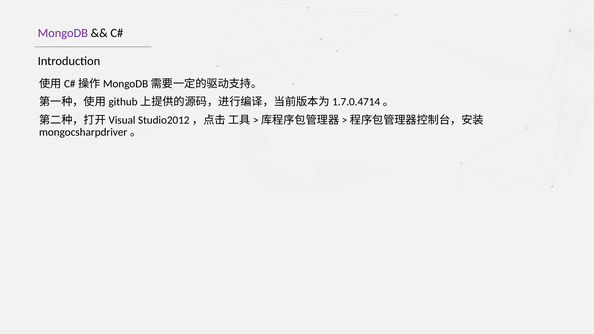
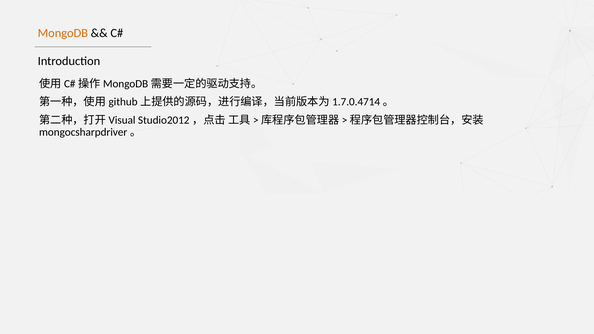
MongoDB colour: purple -> orange
